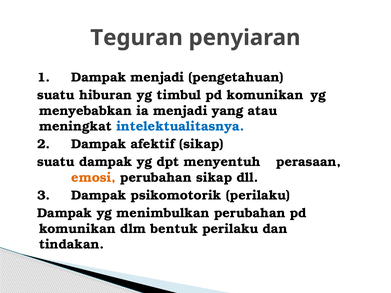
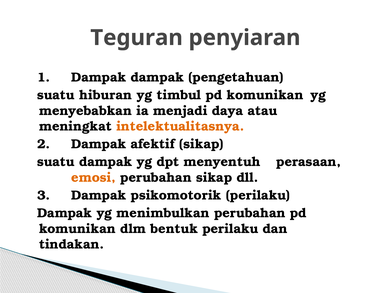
Dampak menjadi: menjadi -> dampak
yang: yang -> daya
intelektualitasnya colour: blue -> orange
